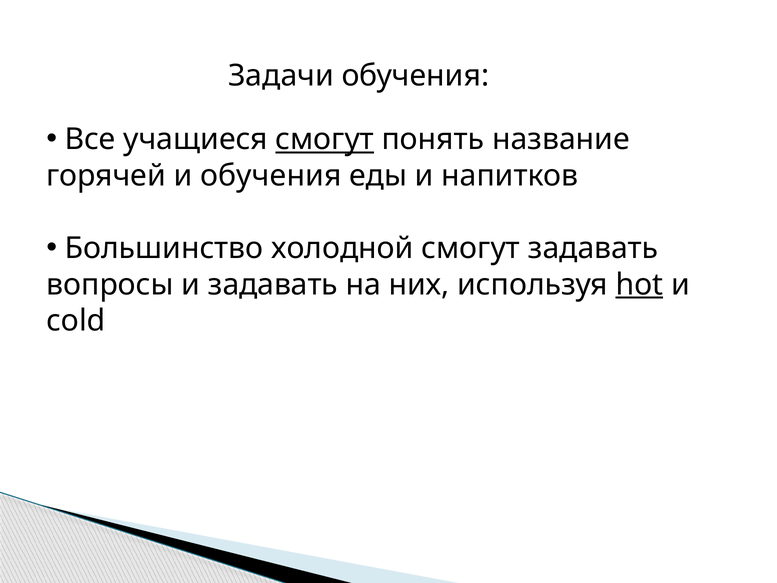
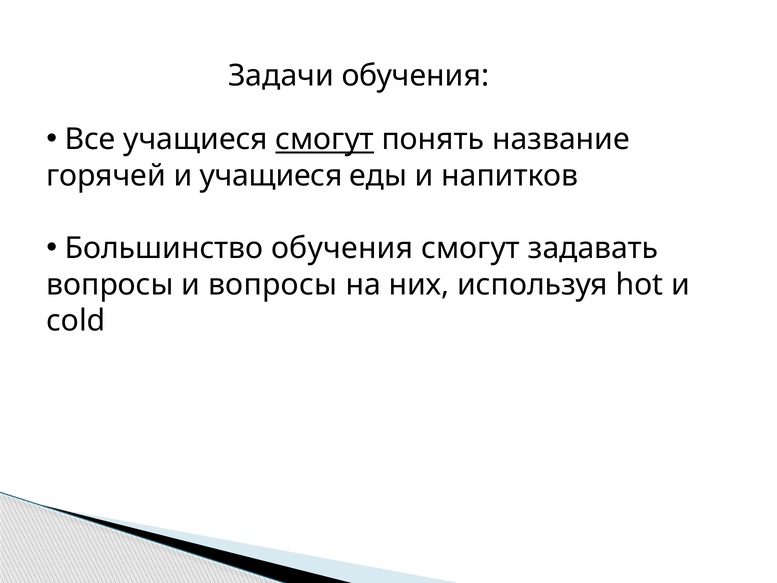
и обучения: обучения -> учащиеся
Большинство холодной: холодной -> обучения
и задавать: задавать -> вопросы
hot underline: present -> none
